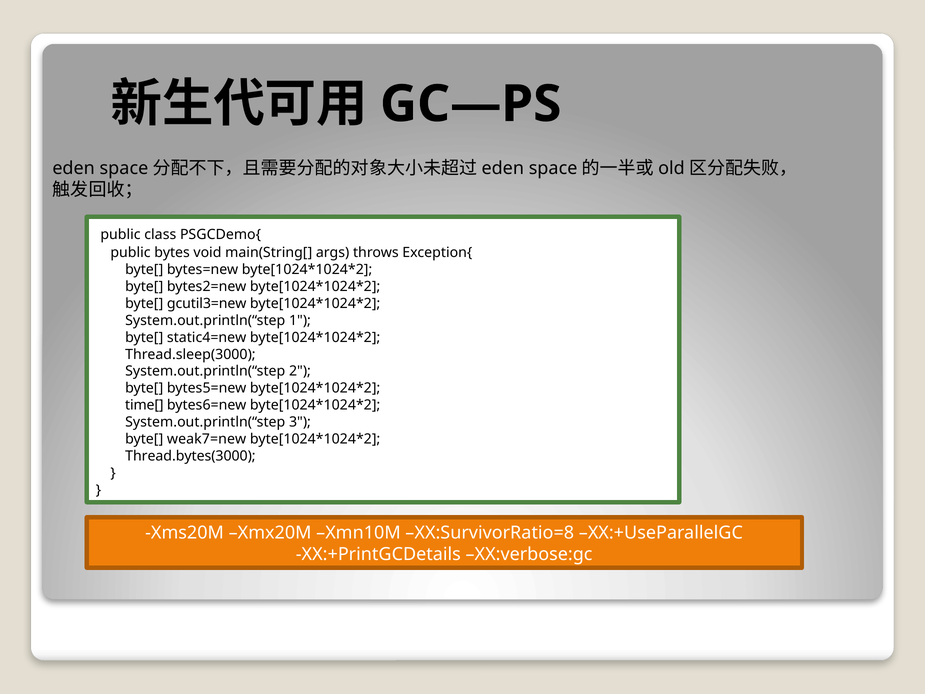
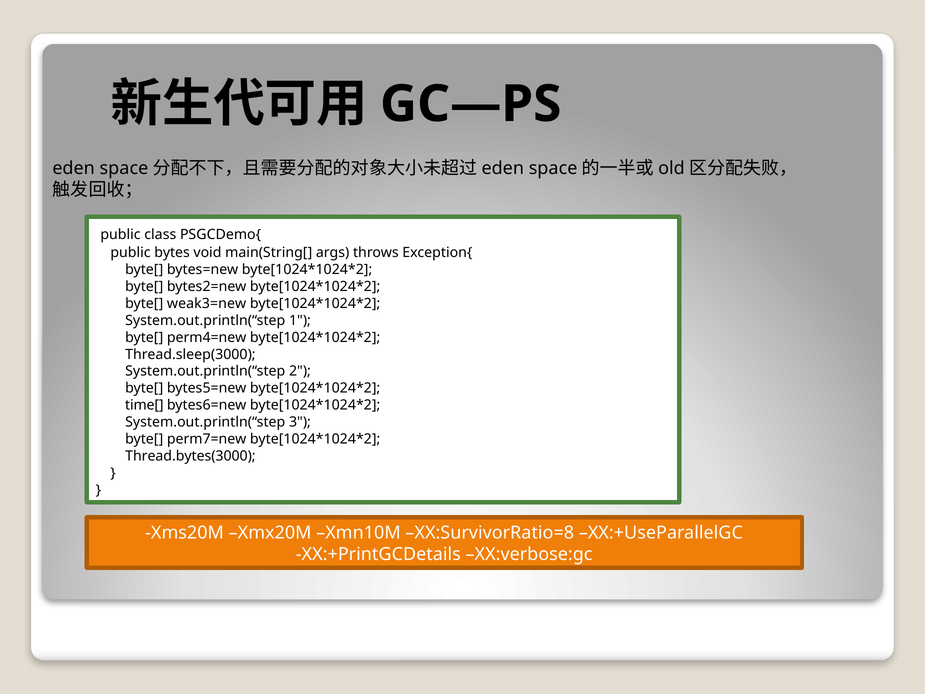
gcutil3=new: gcutil3=new -> weak3=new
static4=new: static4=new -> perm4=new
weak7=new: weak7=new -> perm7=new
